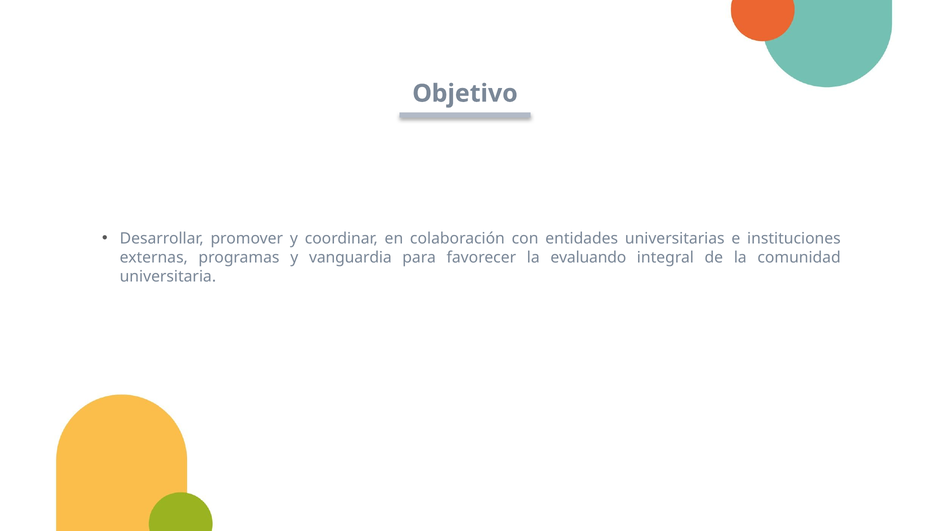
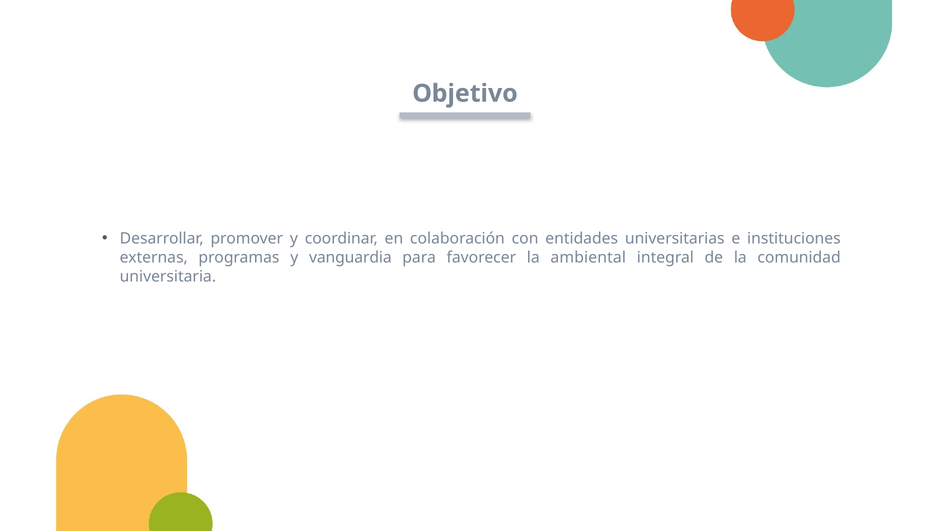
evaluando: evaluando -> ambiental
